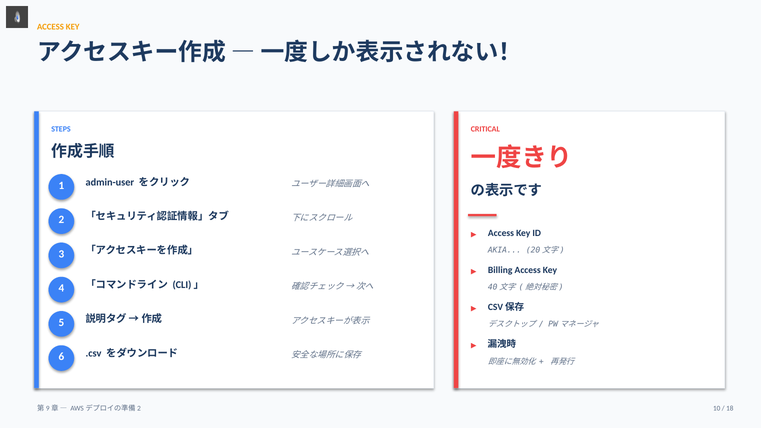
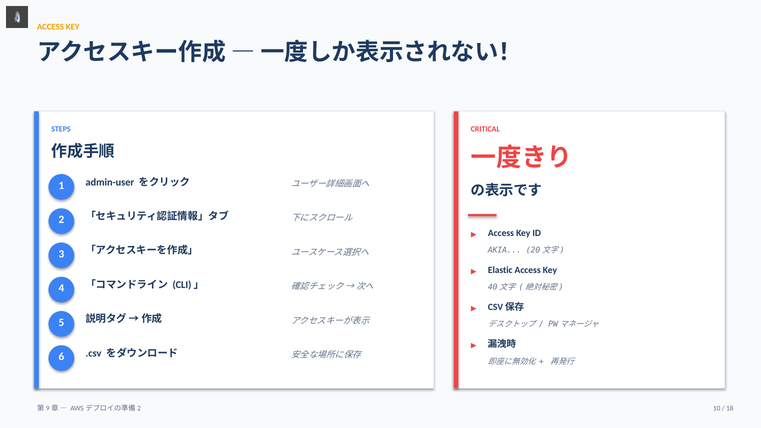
Billing: Billing -> Elastic
